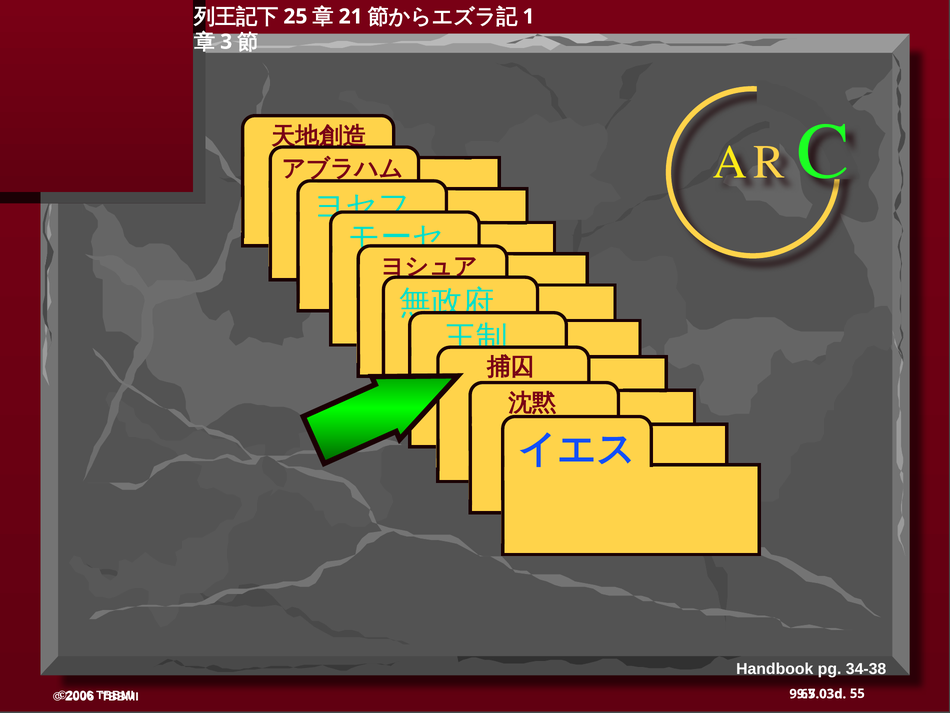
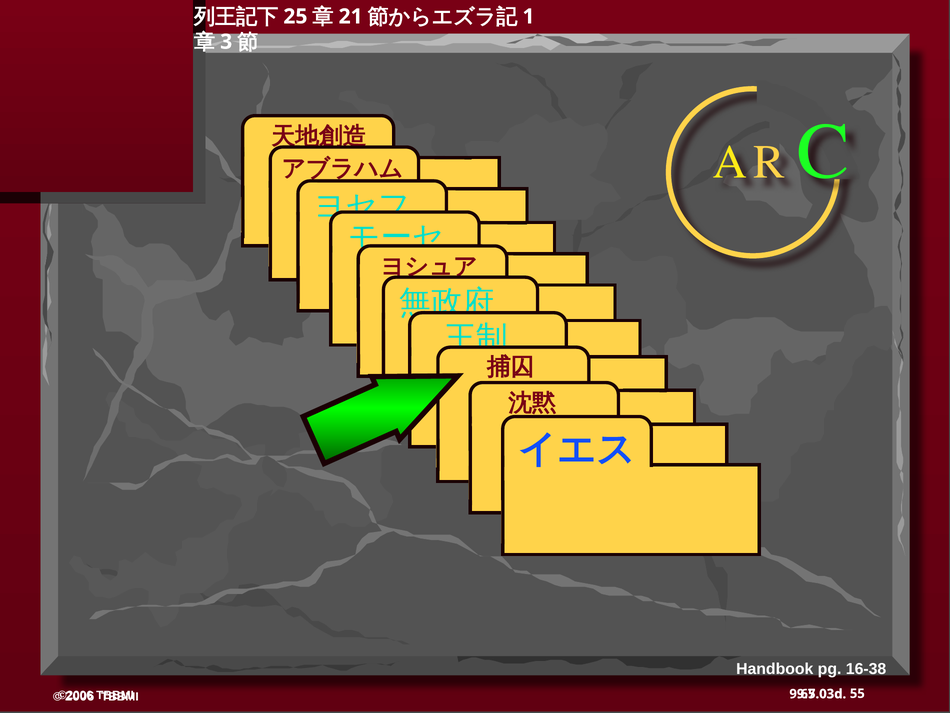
34-38: 34-38 -> 16-38
